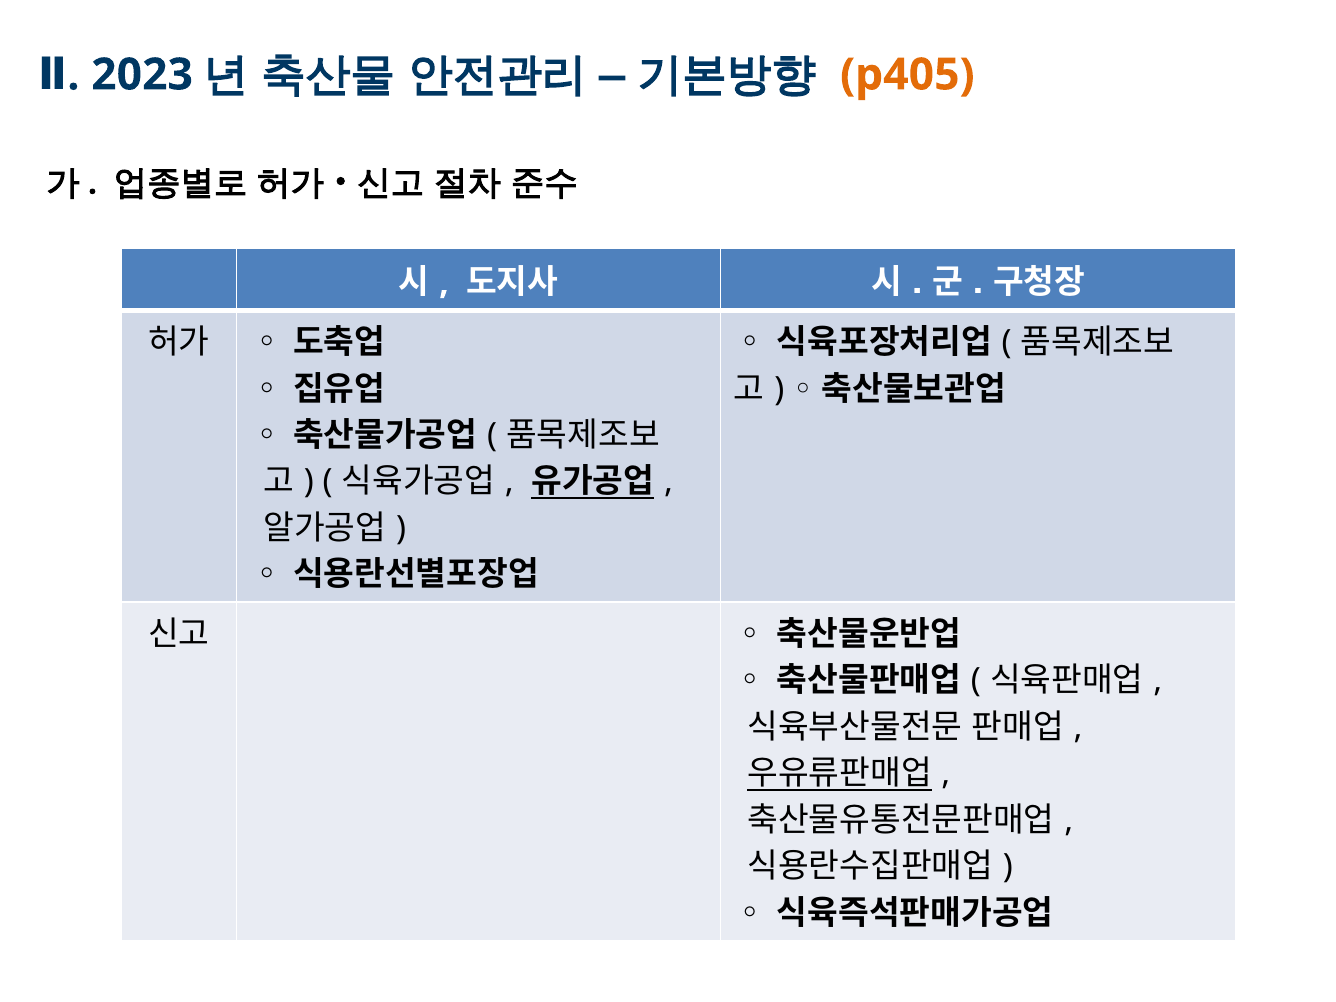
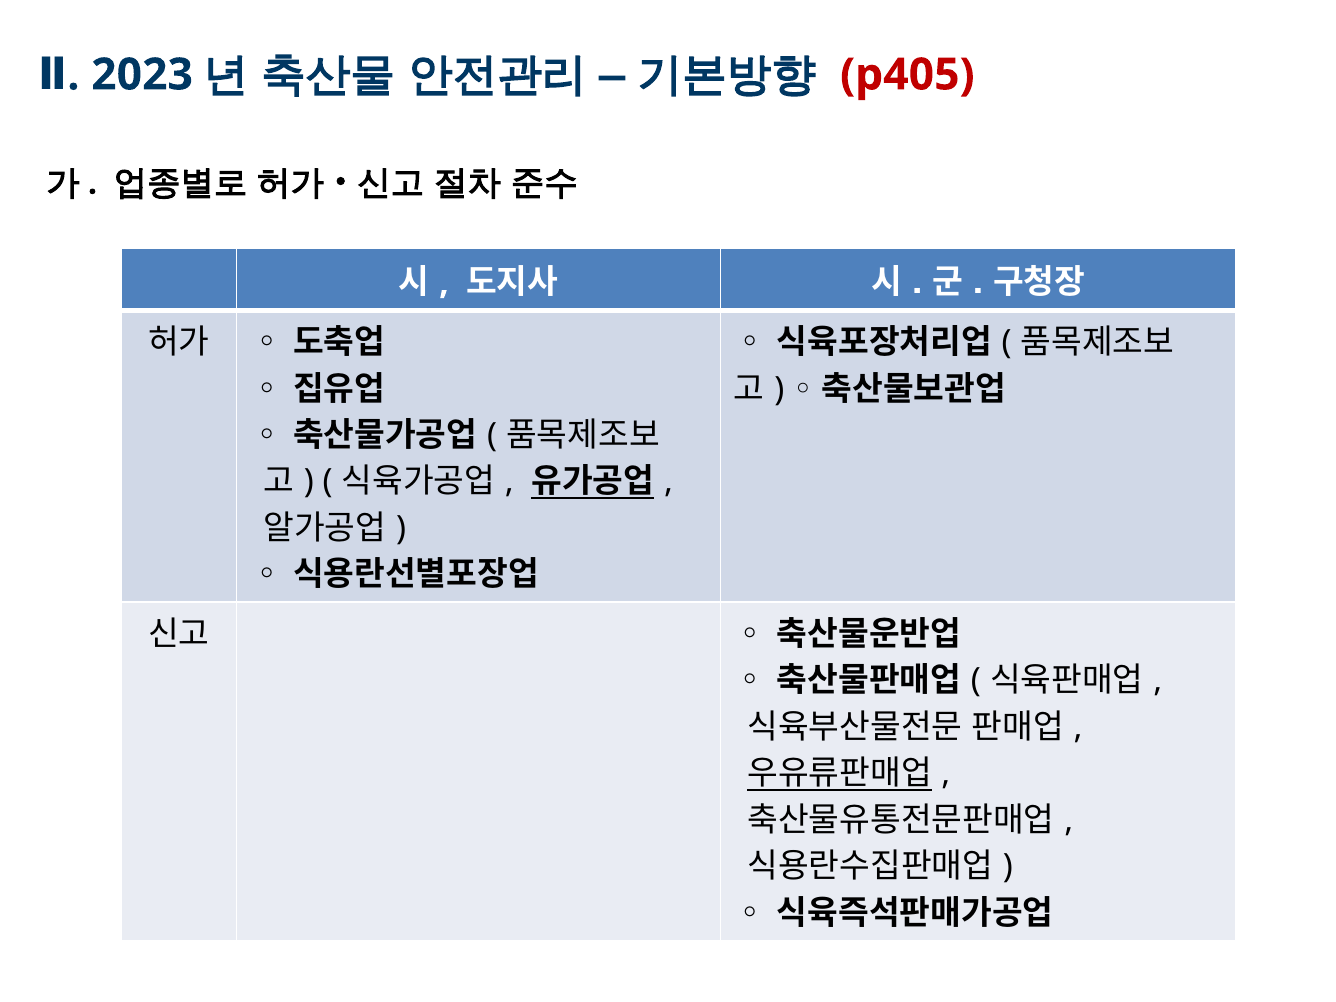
p405 colour: orange -> red
